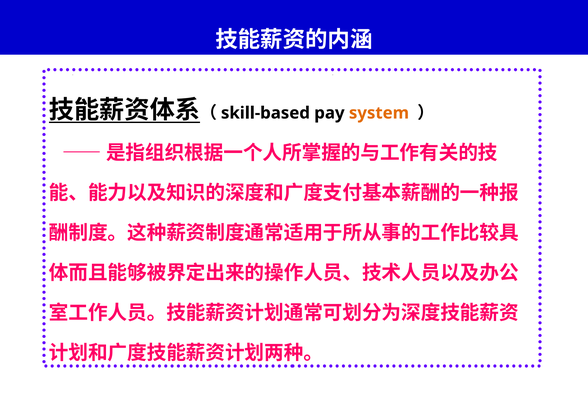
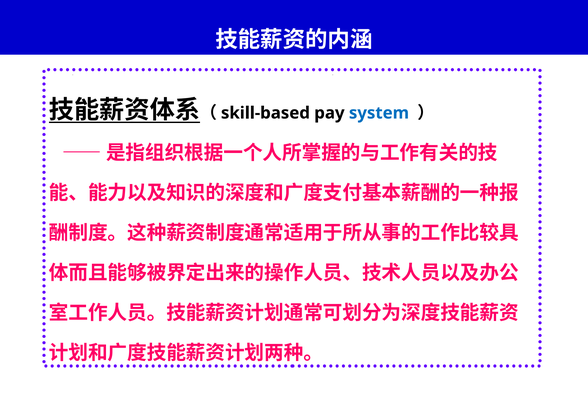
system colour: orange -> blue
